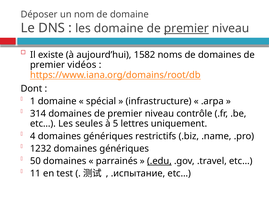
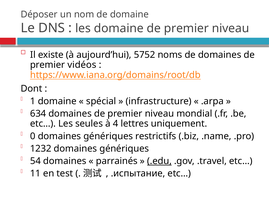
premier at (186, 28) underline: present -> none
1582: 1582 -> 5752
314: 314 -> 634
contrôle: contrôle -> mondial
5: 5 -> 4
4: 4 -> 0
50: 50 -> 54
